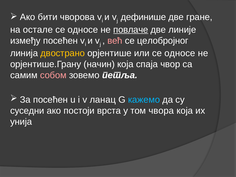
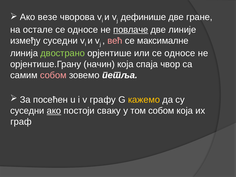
бити: бити -> везе
између посећен: посећен -> суседни
целобројног: целобројног -> максималне
двострано colour: yellow -> light green
ланац: ланац -> графу
кажемо colour: light blue -> yellow
ако at (54, 111) underline: none -> present
врста: врста -> сваку
том чвора: чвора -> собом
унија: унија -> граф
